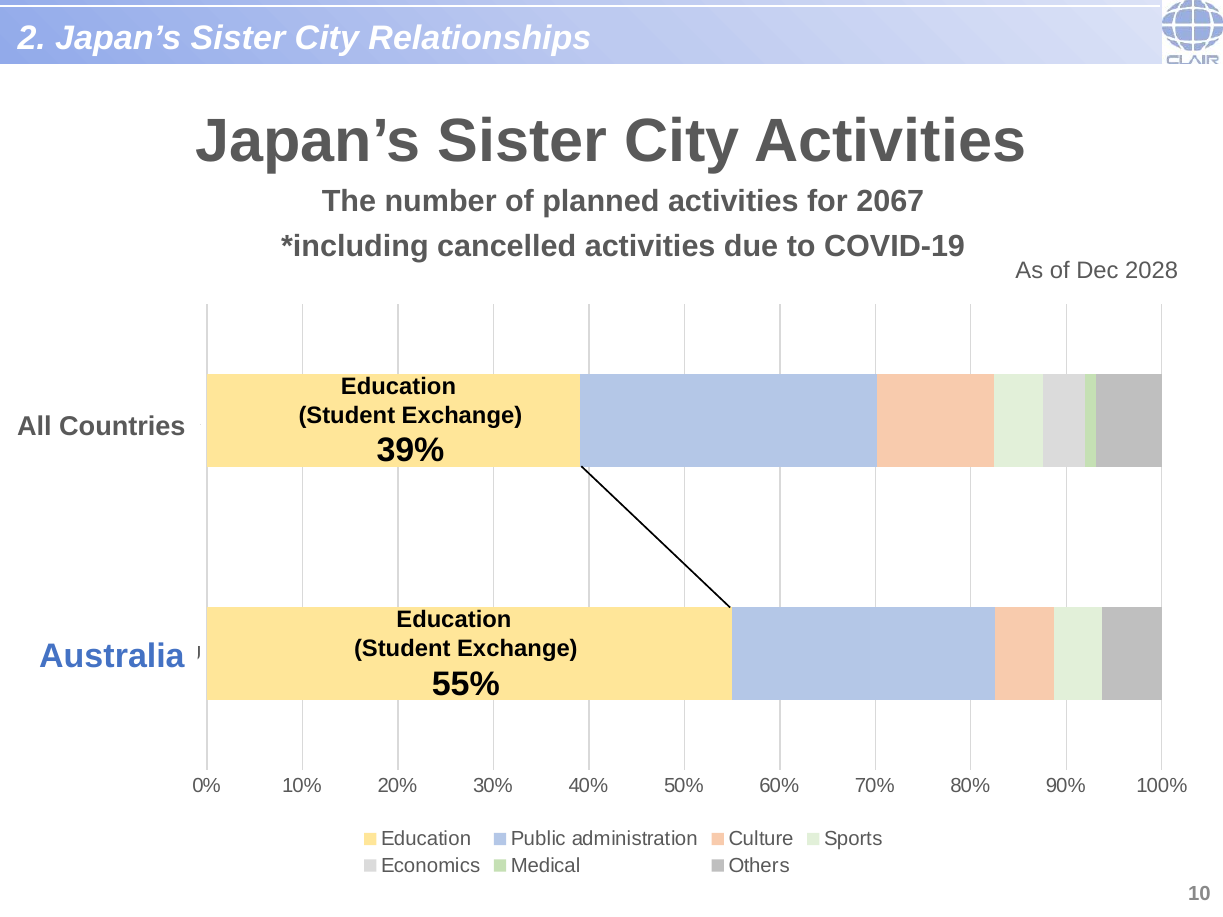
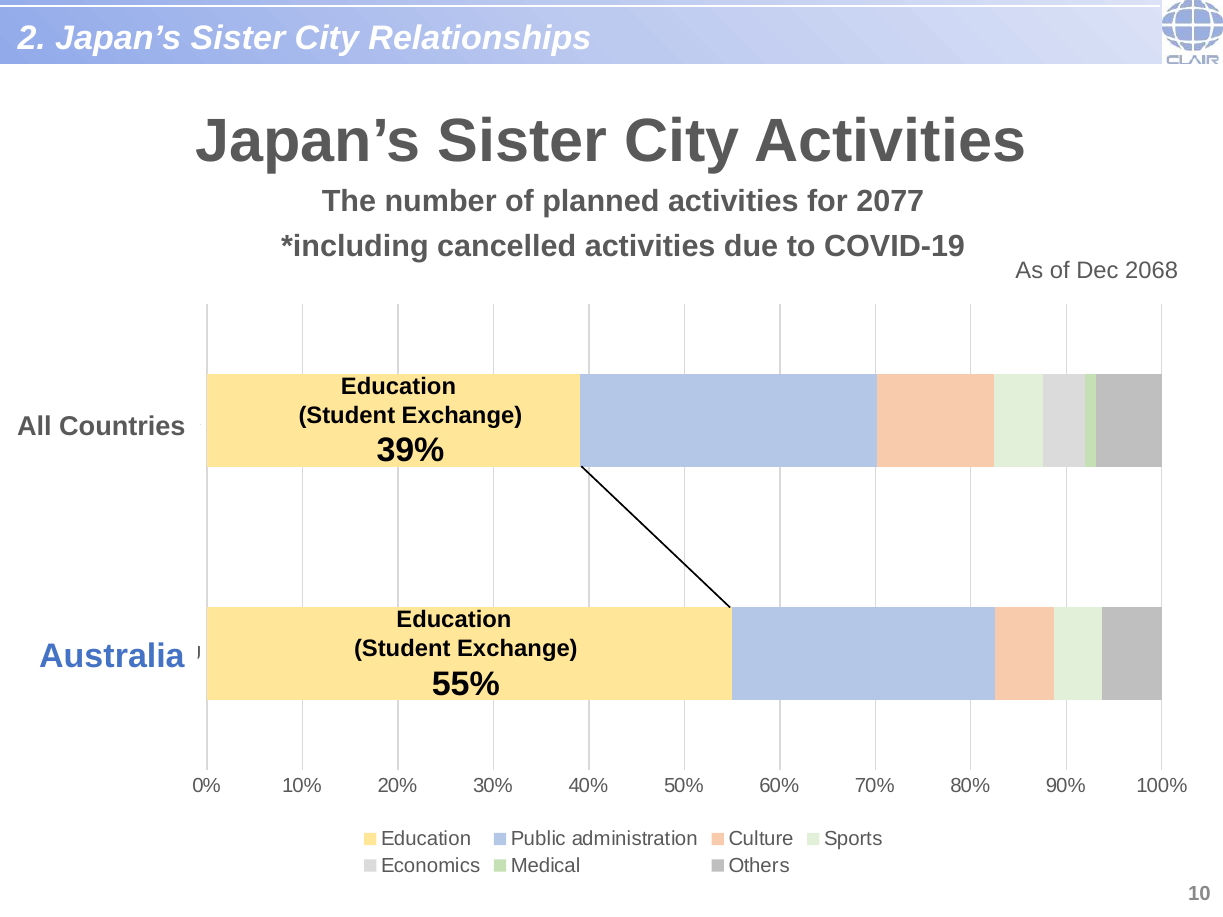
2067: 2067 -> 2077
2028: 2028 -> 2068
